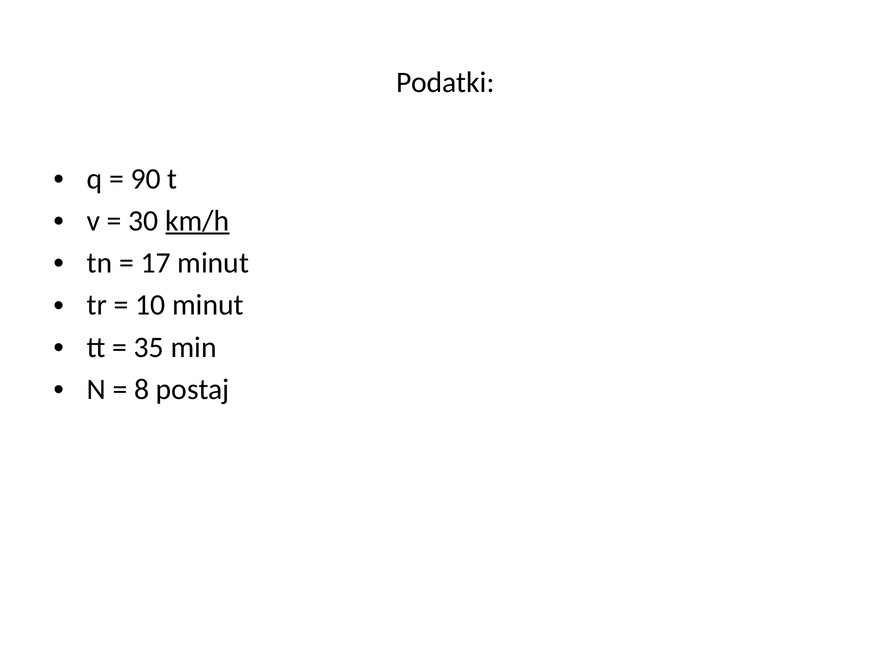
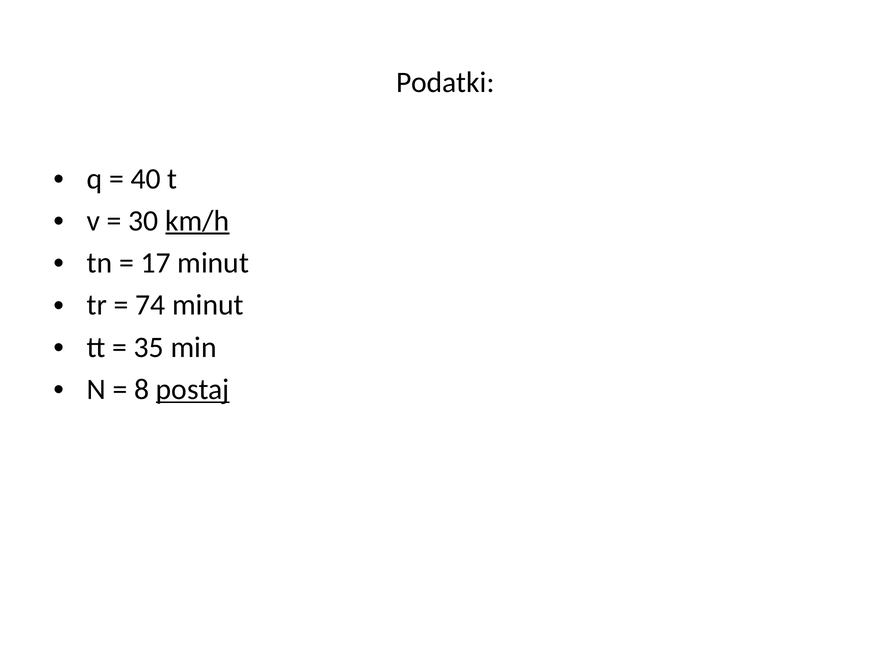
90: 90 -> 40
10: 10 -> 74
postaj underline: none -> present
